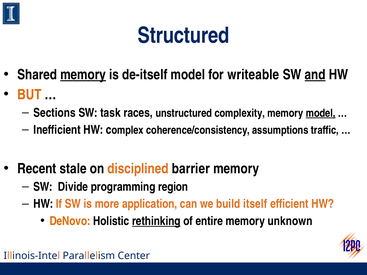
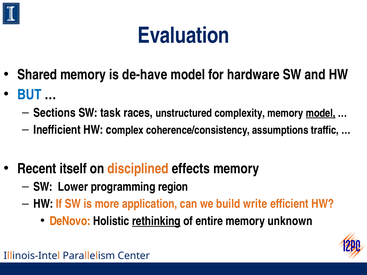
Structured: Structured -> Evaluation
memory at (83, 75) underline: present -> none
de-itself: de-itself -> de-have
writeable: writeable -> hardware
and underline: present -> none
BUT colour: orange -> blue
stale: stale -> itself
barrier: barrier -> effects
Divide: Divide -> Lower
itself: itself -> write
